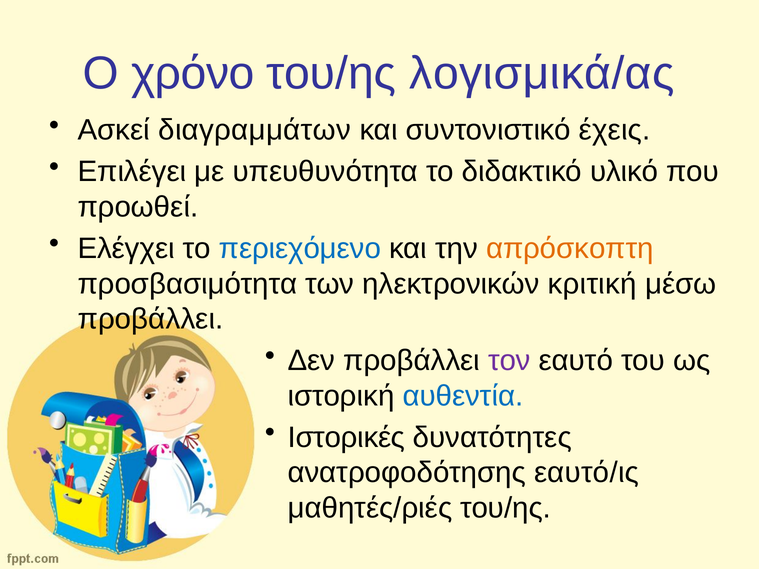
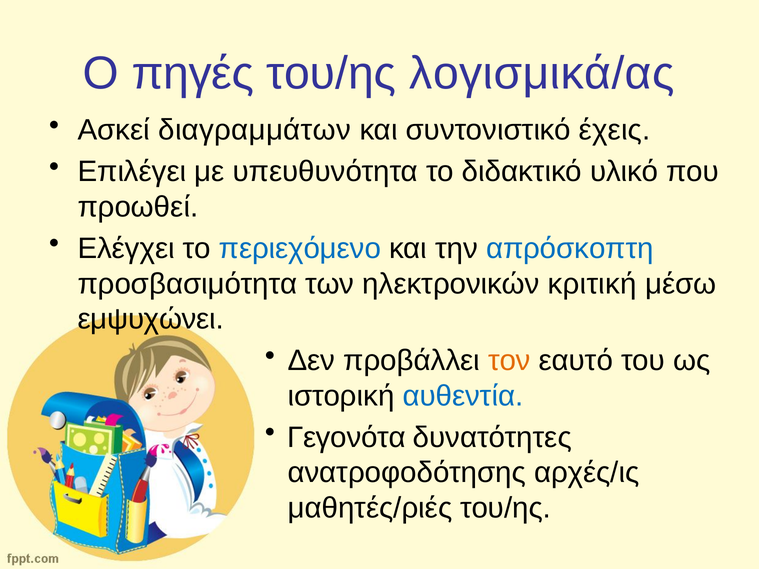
χρόνο: χρόνο -> πηγές
απρόσκοπτη colour: orange -> blue
προβάλλει at (151, 319): προβάλλει -> εμψυχώνει
τον colour: purple -> orange
Ιστορικές: Ιστορικές -> Γεγονότα
εαυτό/ις: εαυτό/ις -> αρχές/ις
